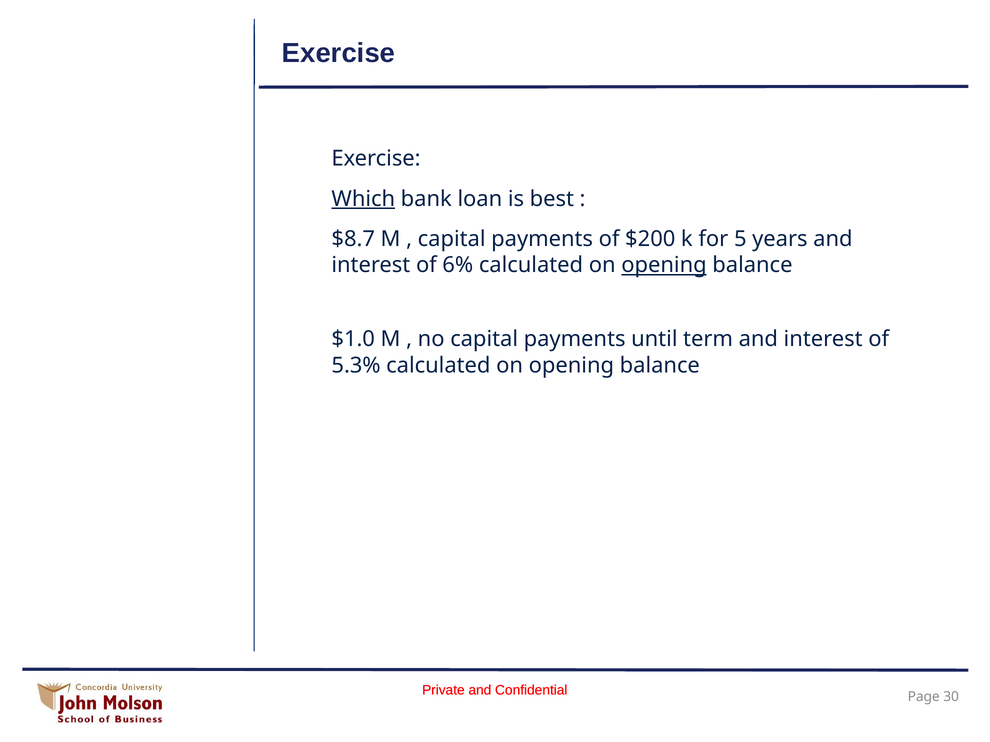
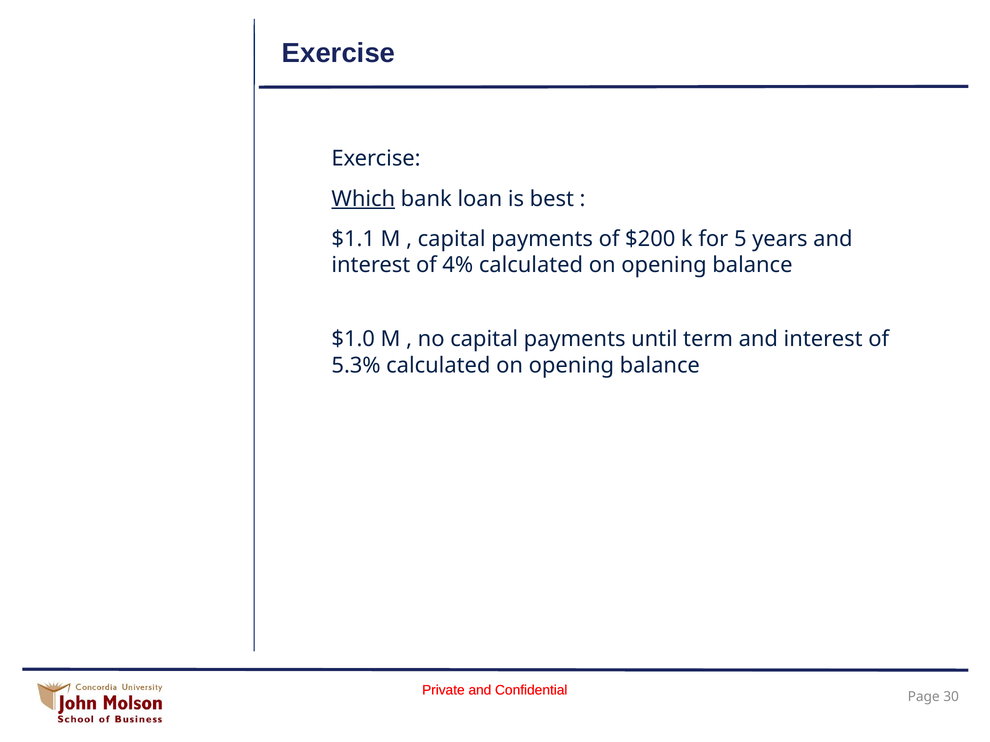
$8.7: $8.7 -> $1.1
6%: 6% -> 4%
opening at (664, 265) underline: present -> none
